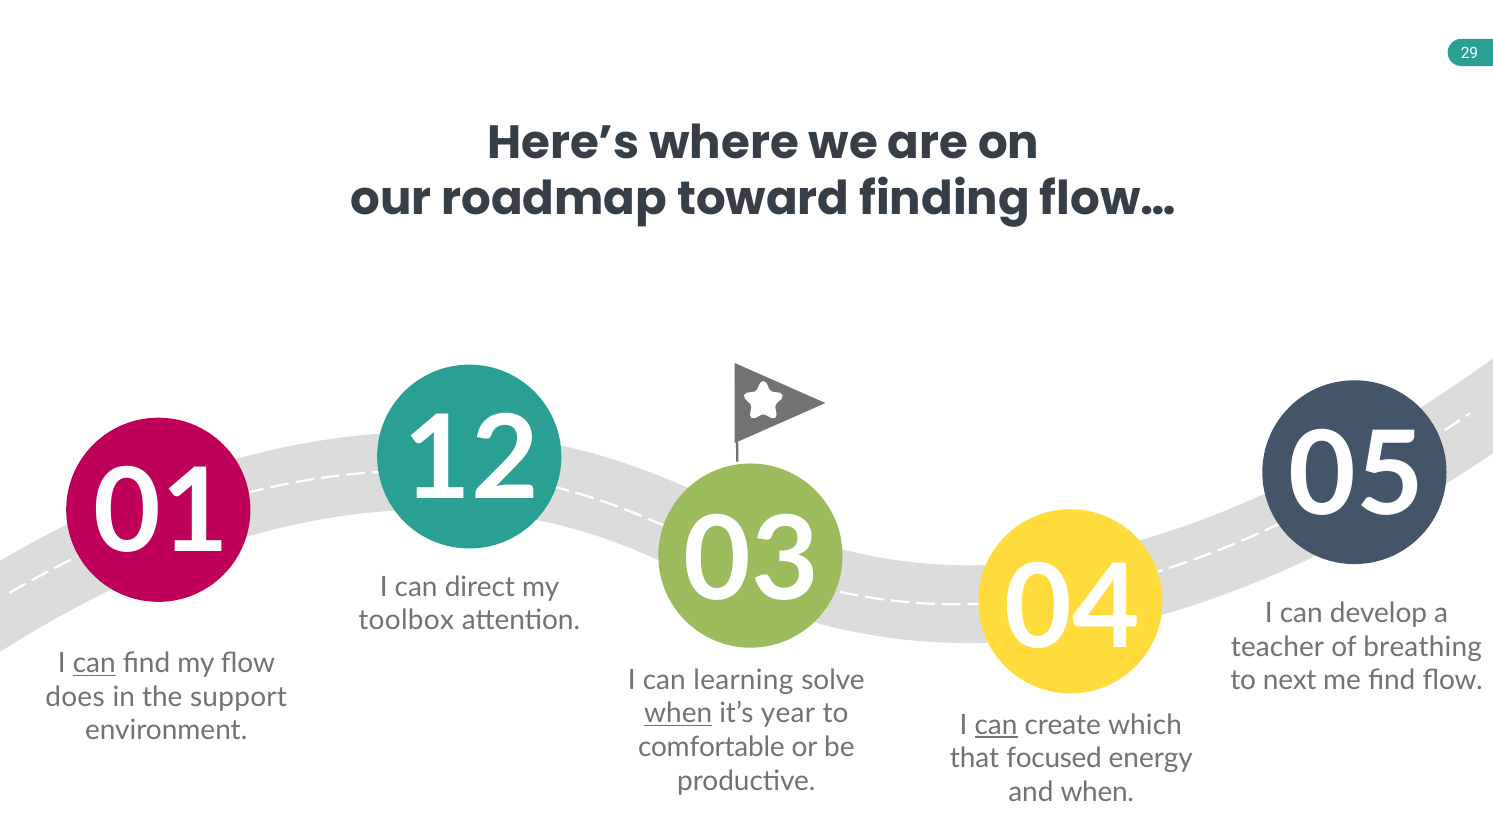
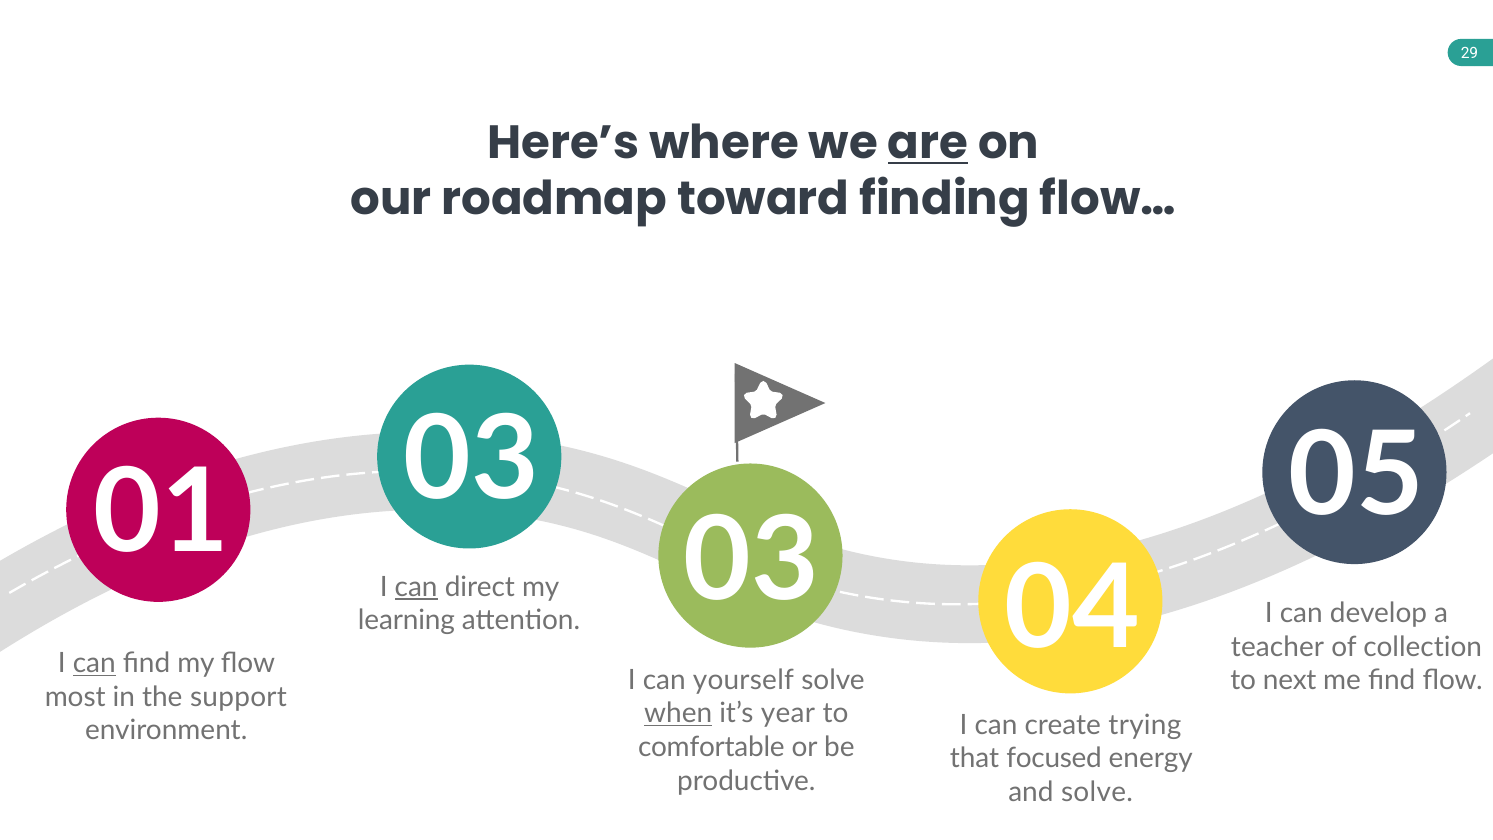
are underline: none -> present
01 12: 12 -> 03
can at (416, 587) underline: none -> present
toolbox: toolbox -> learning
breathing: breathing -> collection
learning: learning -> yourself
does: does -> most
can at (996, 725) underline: present -> none
which: which -> trying
and when: when -> solve
